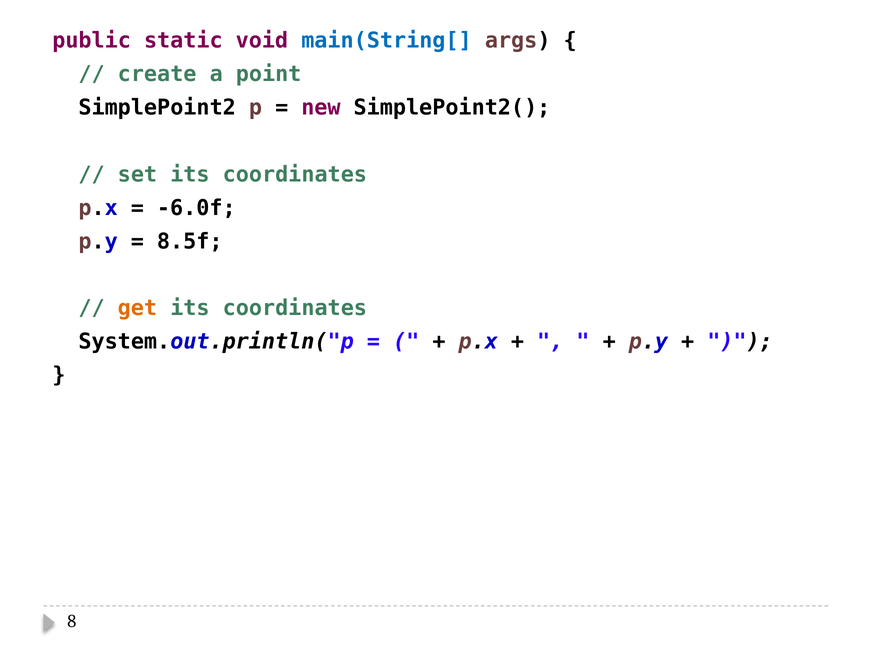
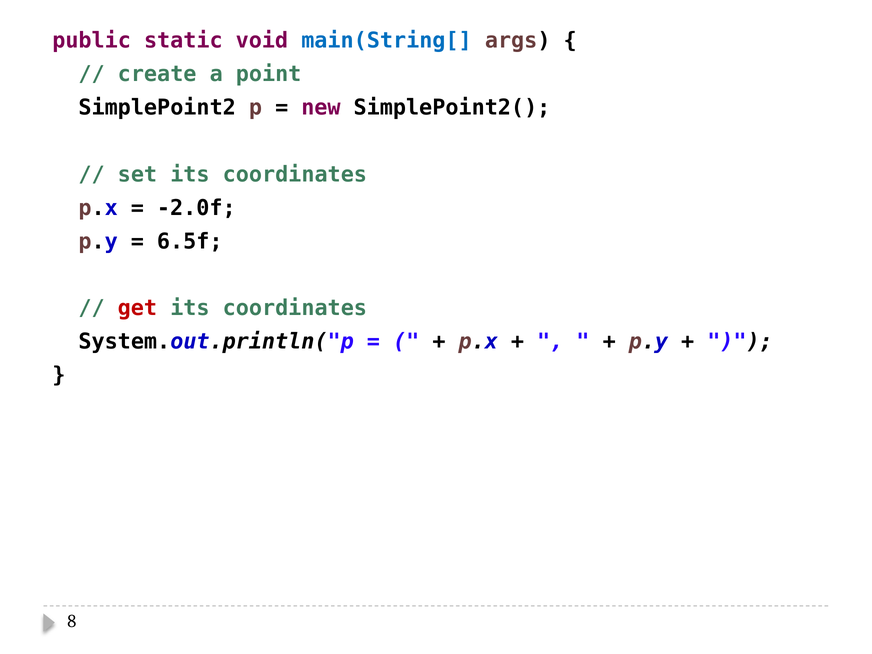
-6.0f: -6.0f -> -2.0f
8.5f: 8.5f -> 6.5f
get colour: orange -> red
